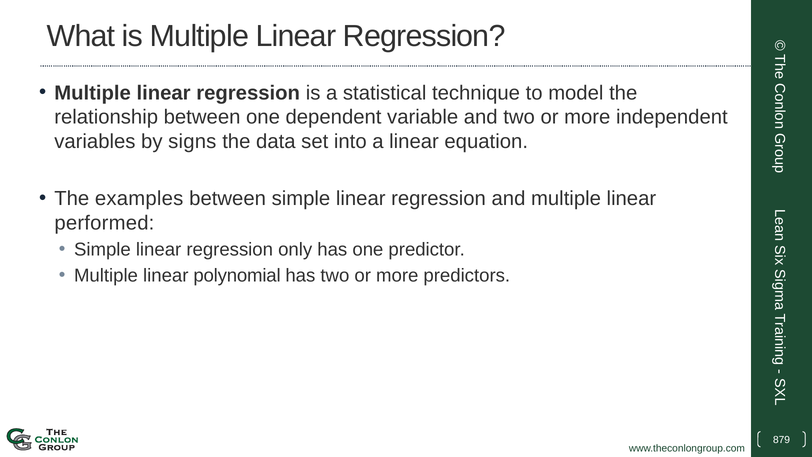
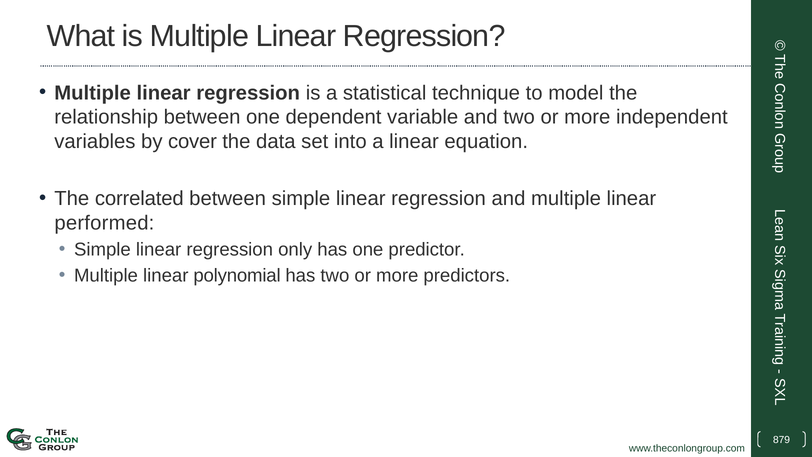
signs: signs -> cover
examples: examples -> correlated
